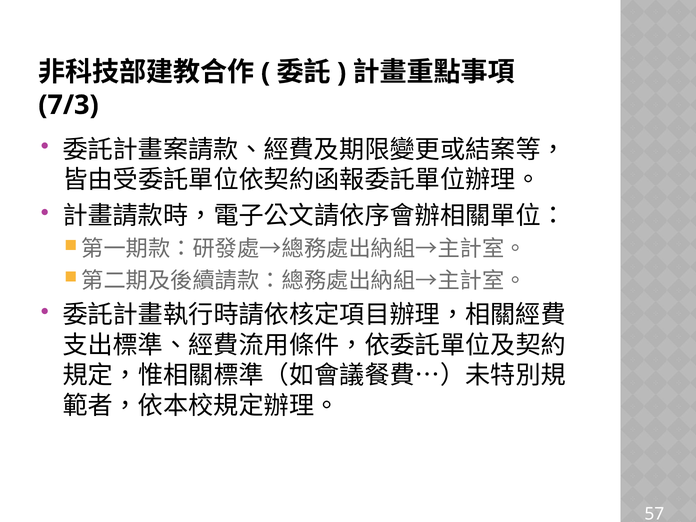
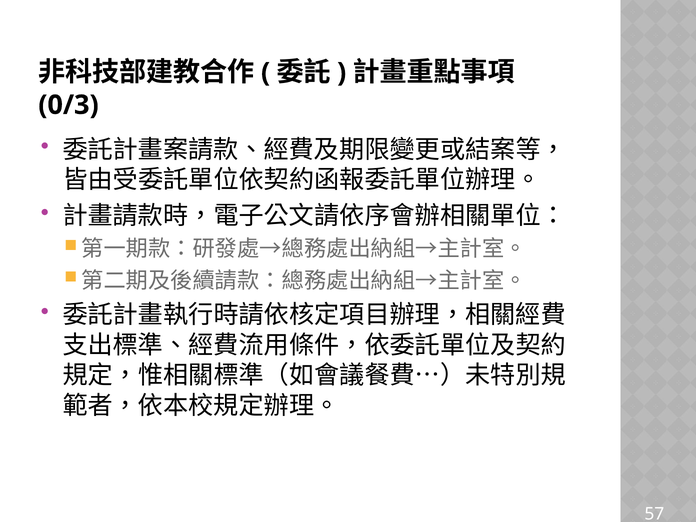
7/3: 7/3 -> 0/3
